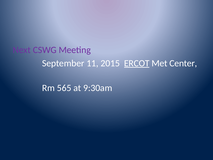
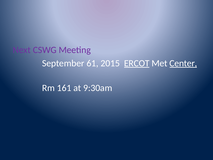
11: 11 -> 61
Center underline: none -> present
565: 565 -> 161
